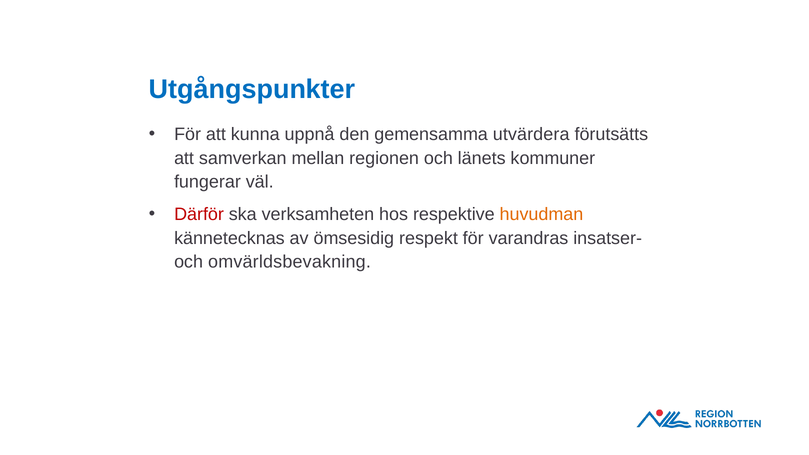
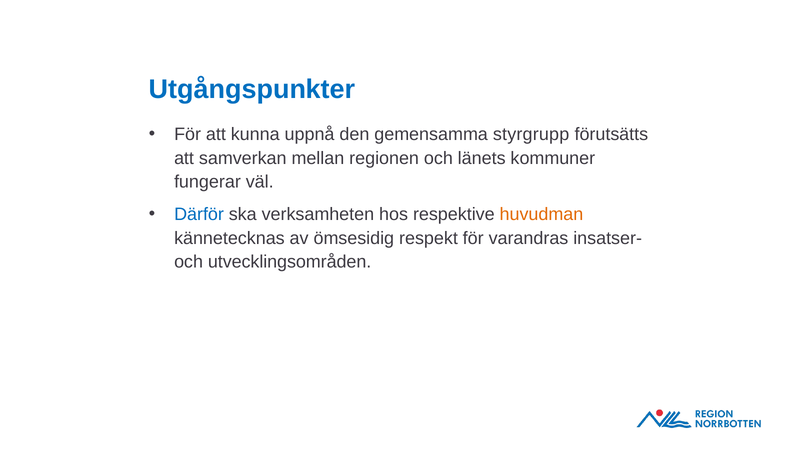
utvärdera: utvärdera -> styrgrupp
Därför colour: red -> blue
omvärldsbevakning: omvärldsbevakning -> utvecklingsområden
